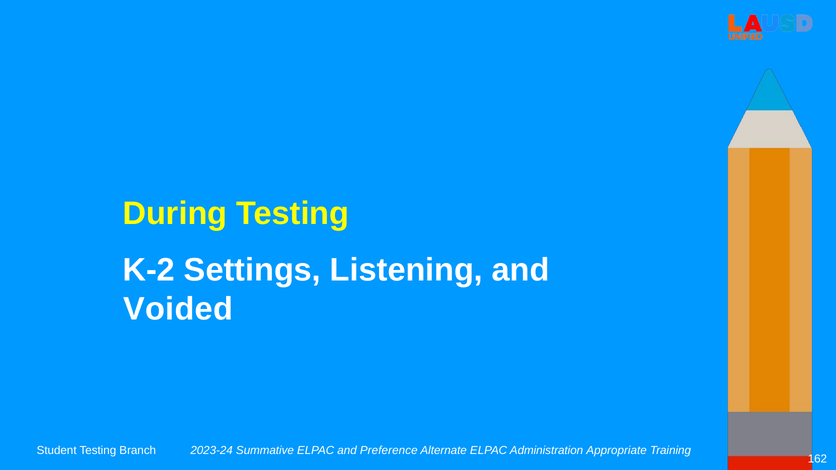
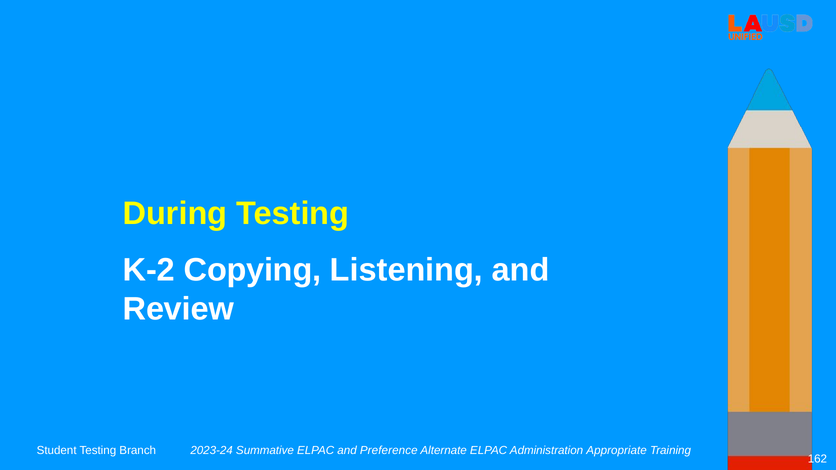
Settings: Settings -> Copying
Voided: Voided -> Review
